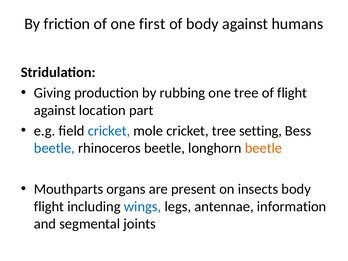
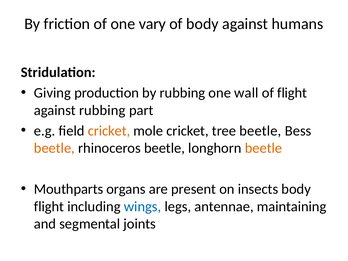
first: first -> vary
one tree: tree -> wall
against location: location -> rubbing
cricket at (109, 131) colour: blue -> orange
tree setting: setting -> beetle
beetle at (54, 148) colour: blue -> orange
information: information -> maintaining
